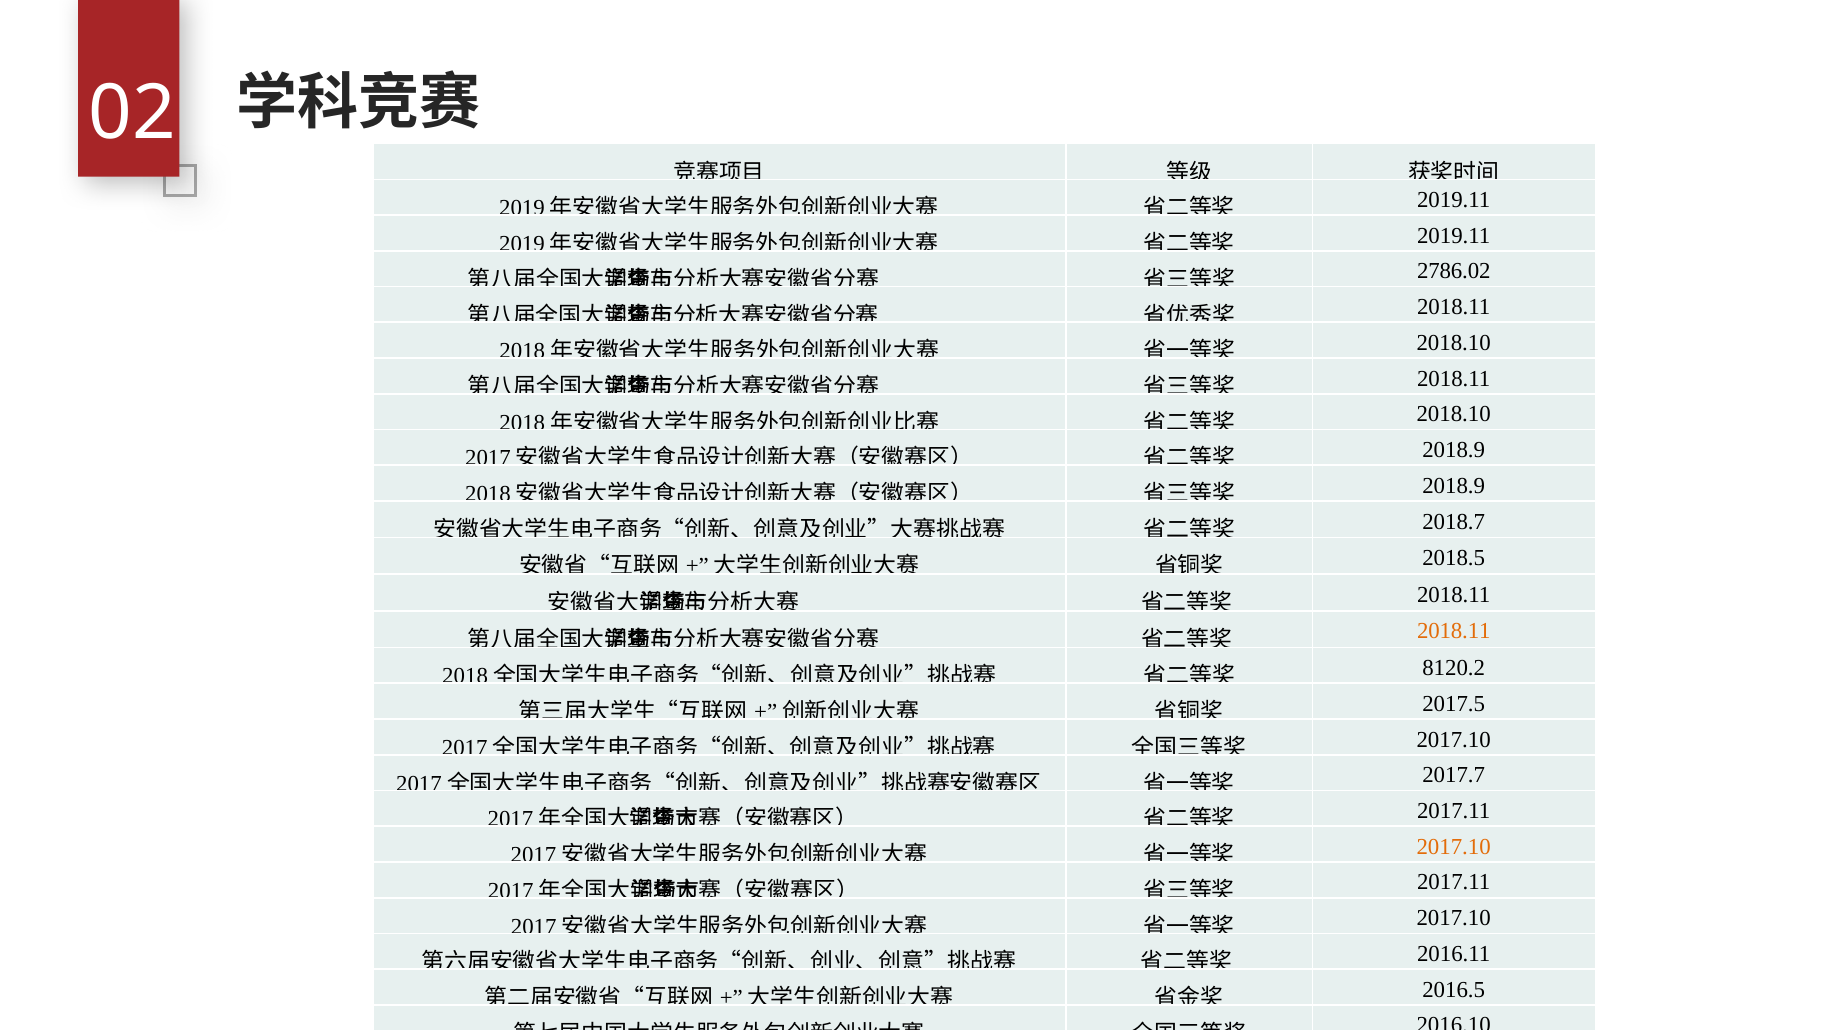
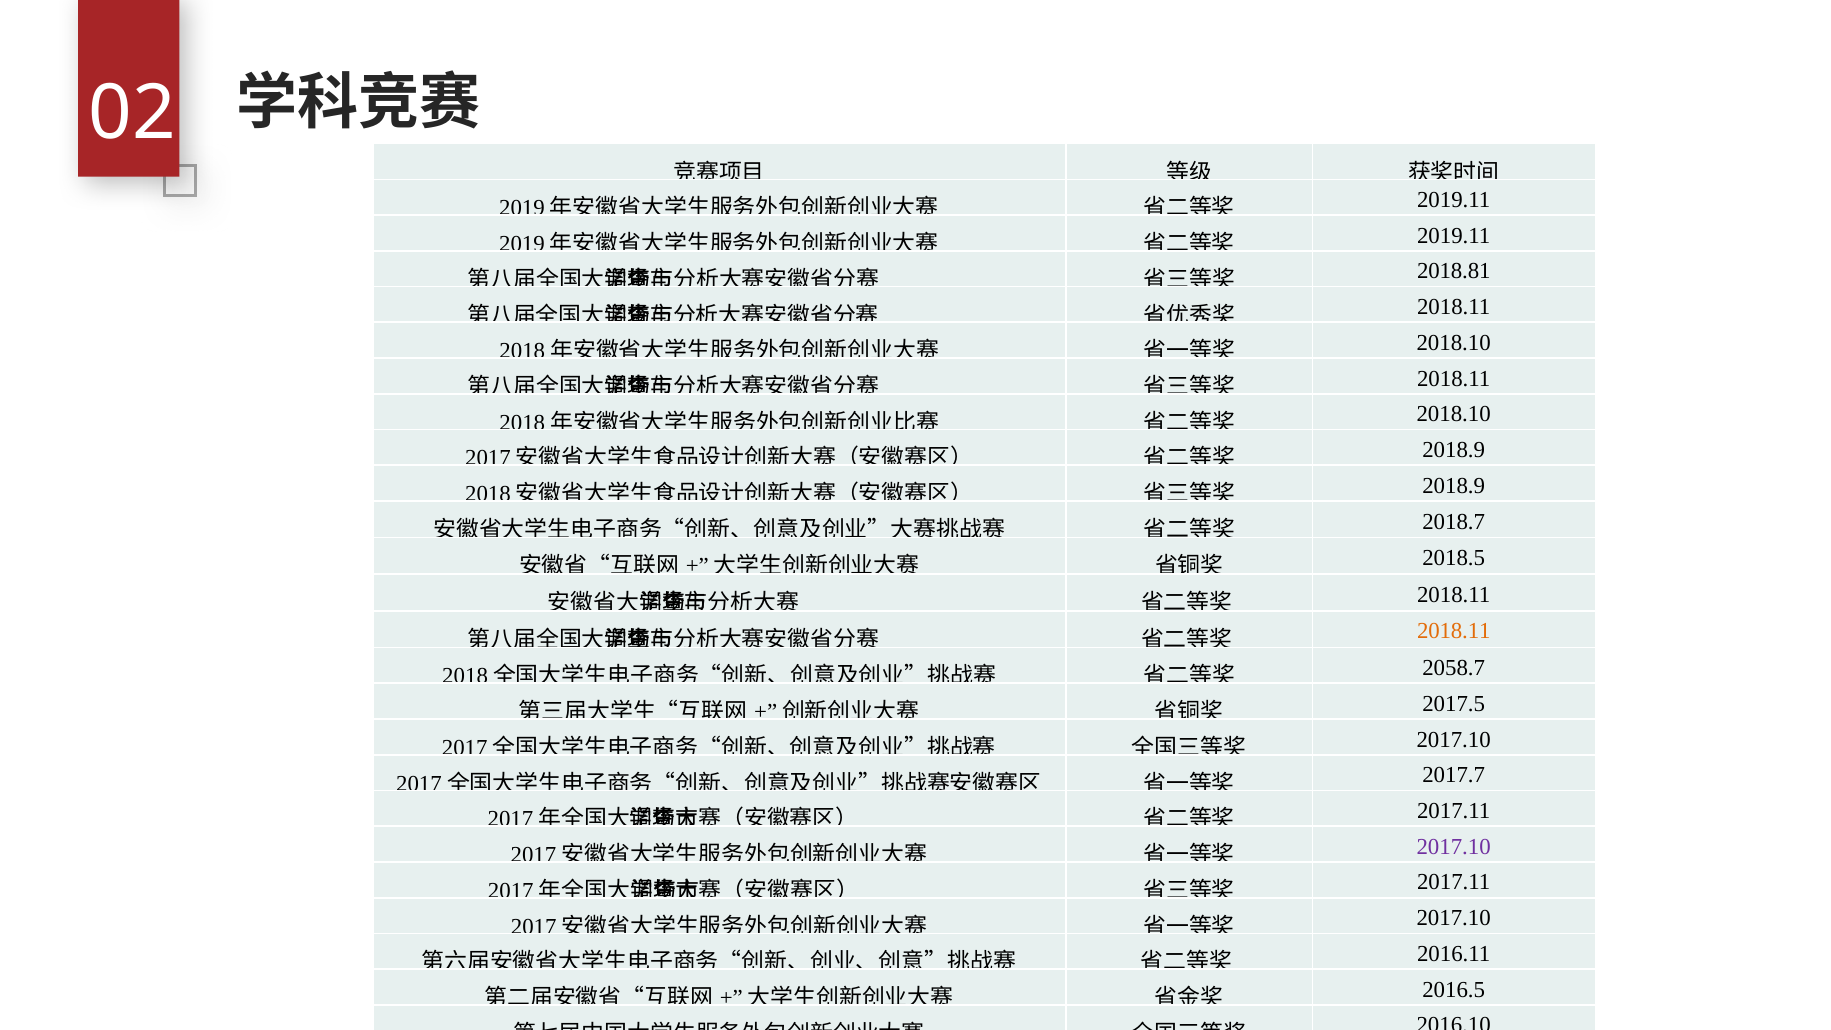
2786.02: 2786.02 -> 2018.81
8120.2: 8120.2 -> 2058.7
2017.10 at (1454, 847) colour: orange -> purple
